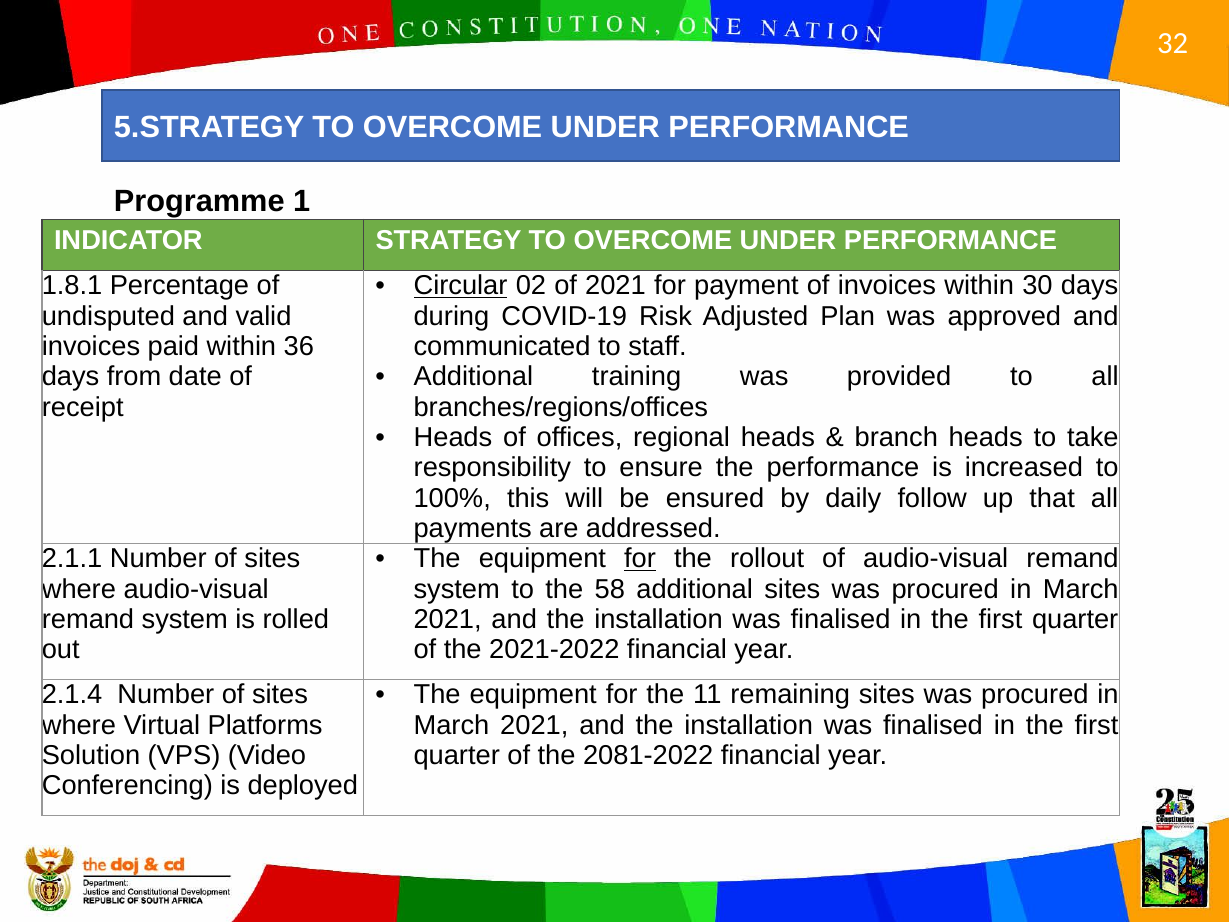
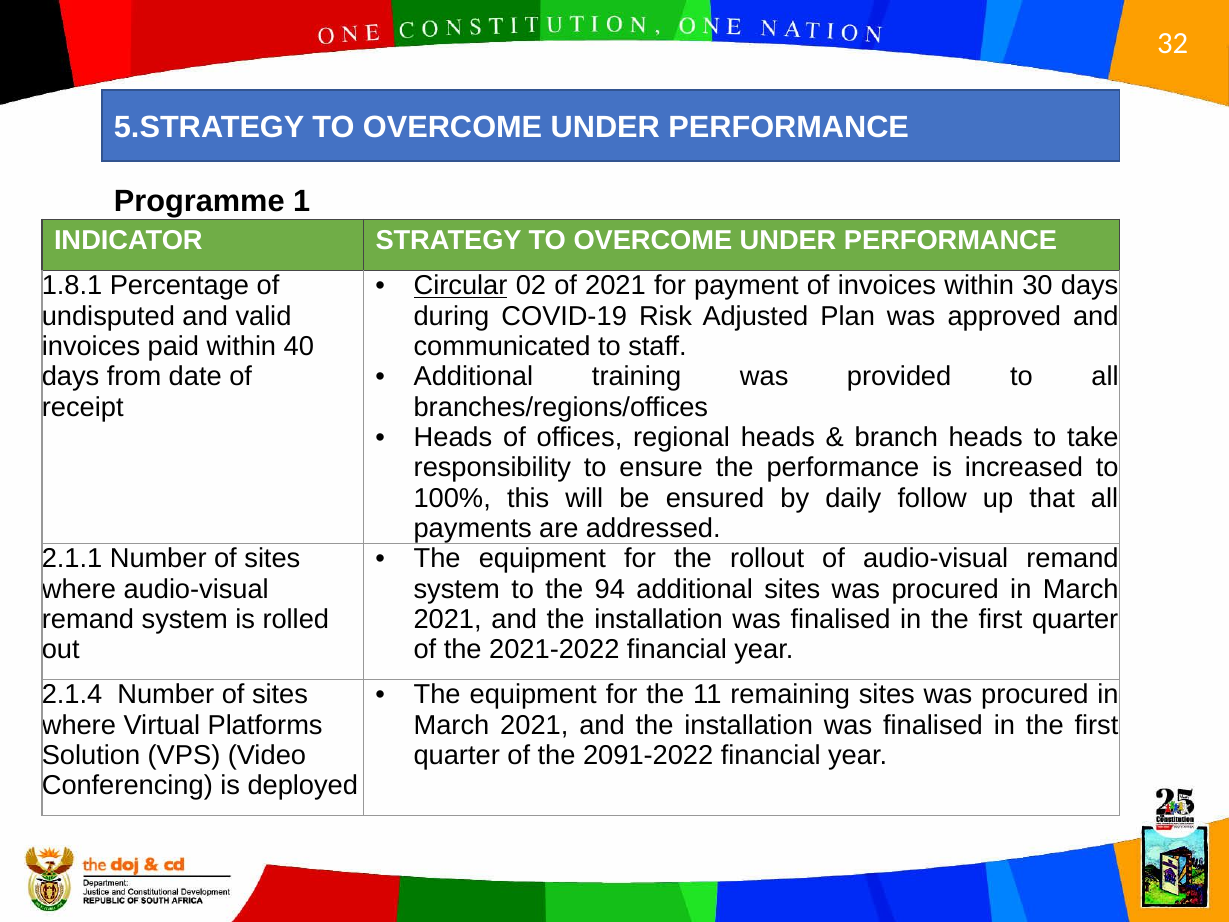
36: 36 -> 40
for at (640, 559) underline: present -> none
58: 58 -> 94
2081-2022: 2081-2022 -> 2091-2022
